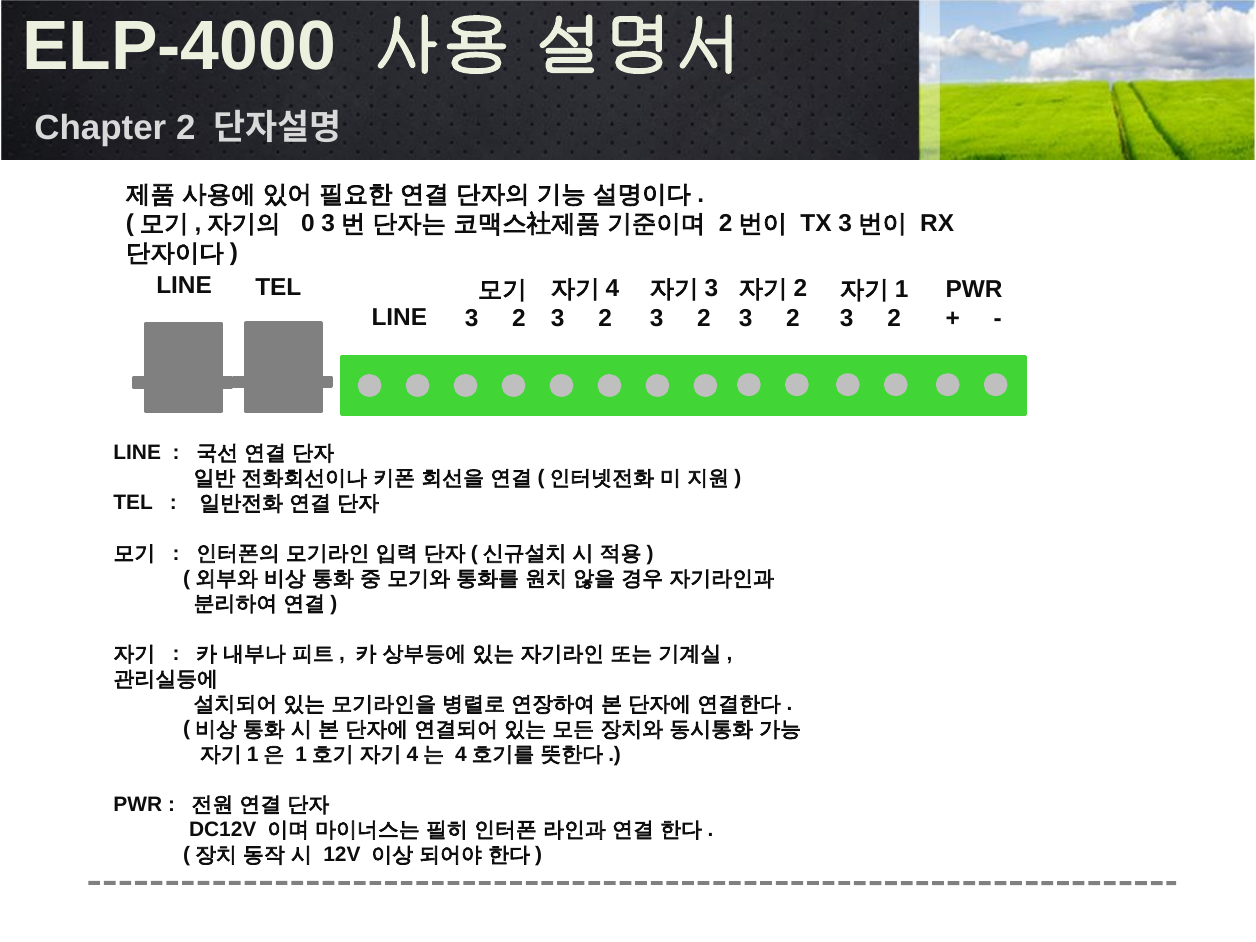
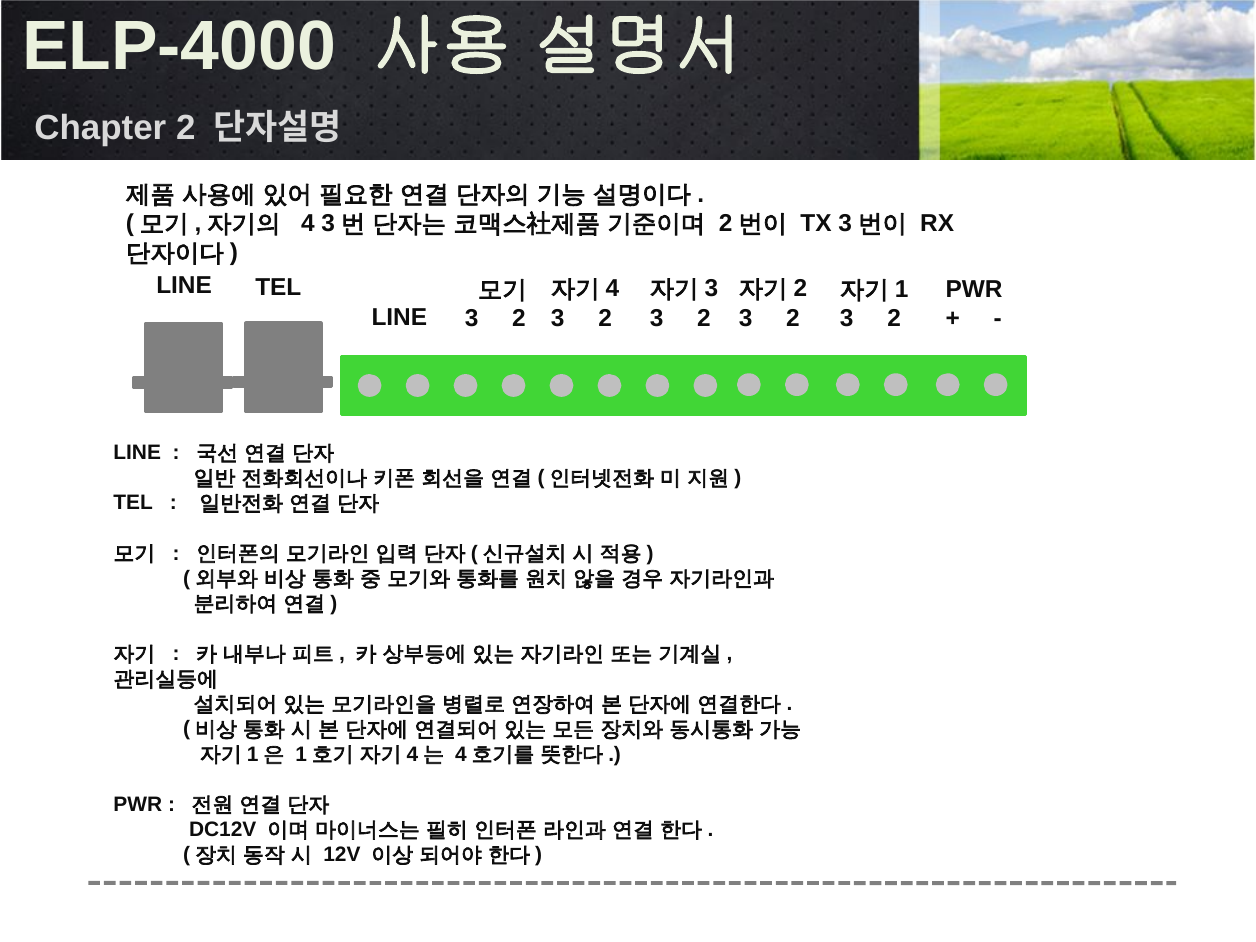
0: 0 -> 4
